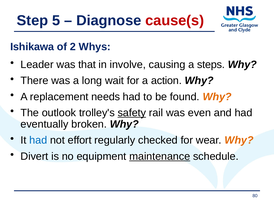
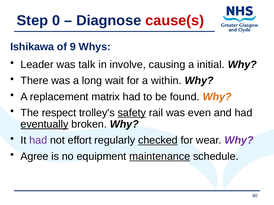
5: 5 -> 0
2: 2 -> 9
that: that -> talk
steps: steps -> initial
action: action -> within
needs: needs -> matrix
outlook: outlook -> respect
eventually underline: none -> present
had at (38, 141) colour: blue -> purple
checked underline: none -> present
Why at (239, 141) colour: orange -> purple
Divert: Divert -> Agree
